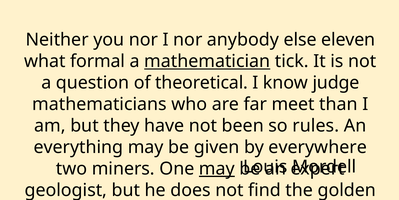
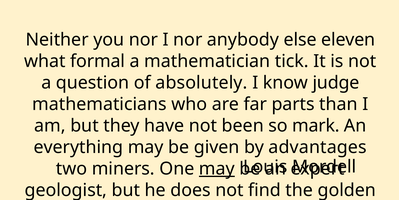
mathematician underline: present -> none
theoretical: theoretical -> absolutely
meet: meet -> parts
rules: rules -> mark
everywhere: everywhere -> advantages
